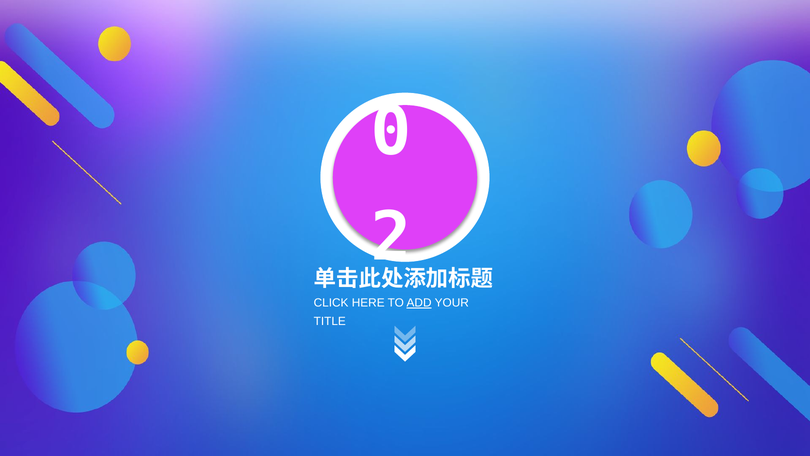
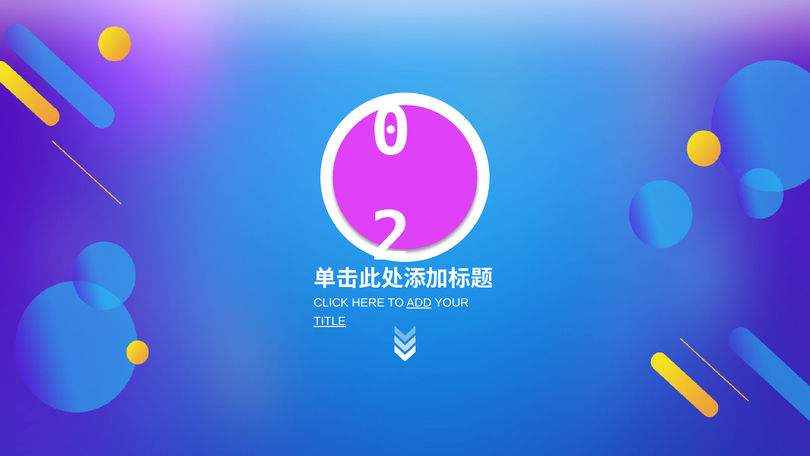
TITLE underline: none -> present
